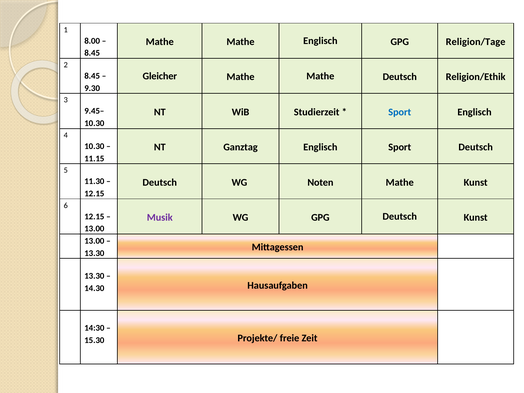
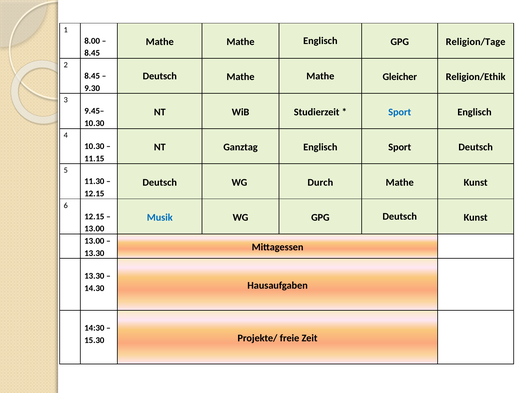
Gleicher at (160, 76): Gleicher -> Deutsch
Mathe Deutsch: Deutsch -> Gleicher
Noten: Noten -> Durch
Musik colour: purple -> blue
